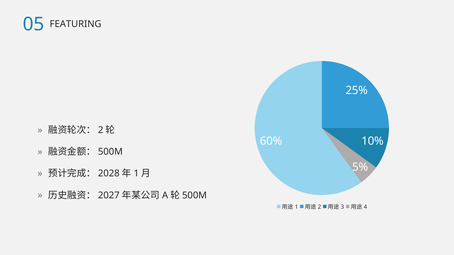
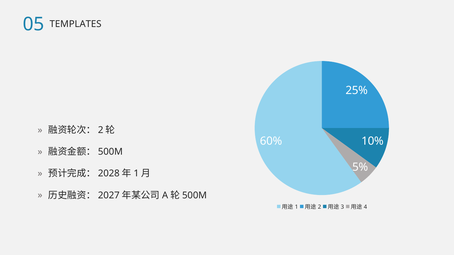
FEATURING: FEATURING -> TEMPLATES
